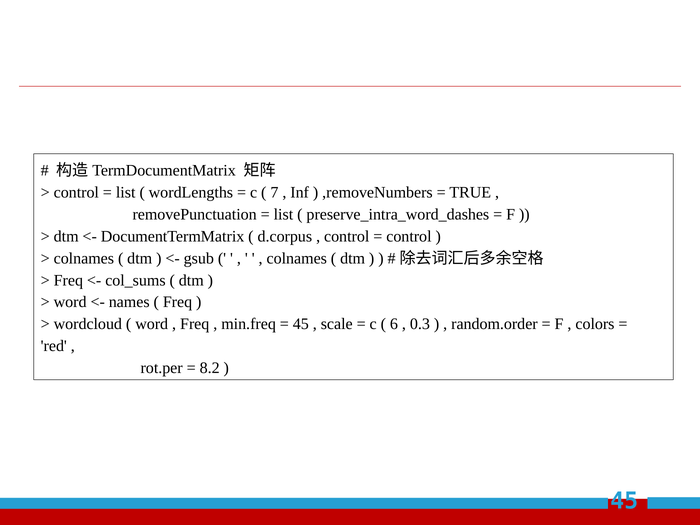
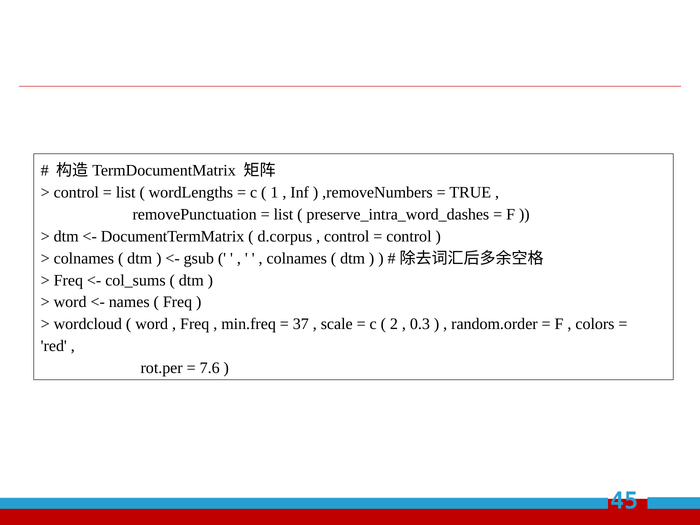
7: 7 -> 1
45 at (301, 324): 45 -> 37
6: 6 -> 2
8.2: 8.2 -> 7.6
